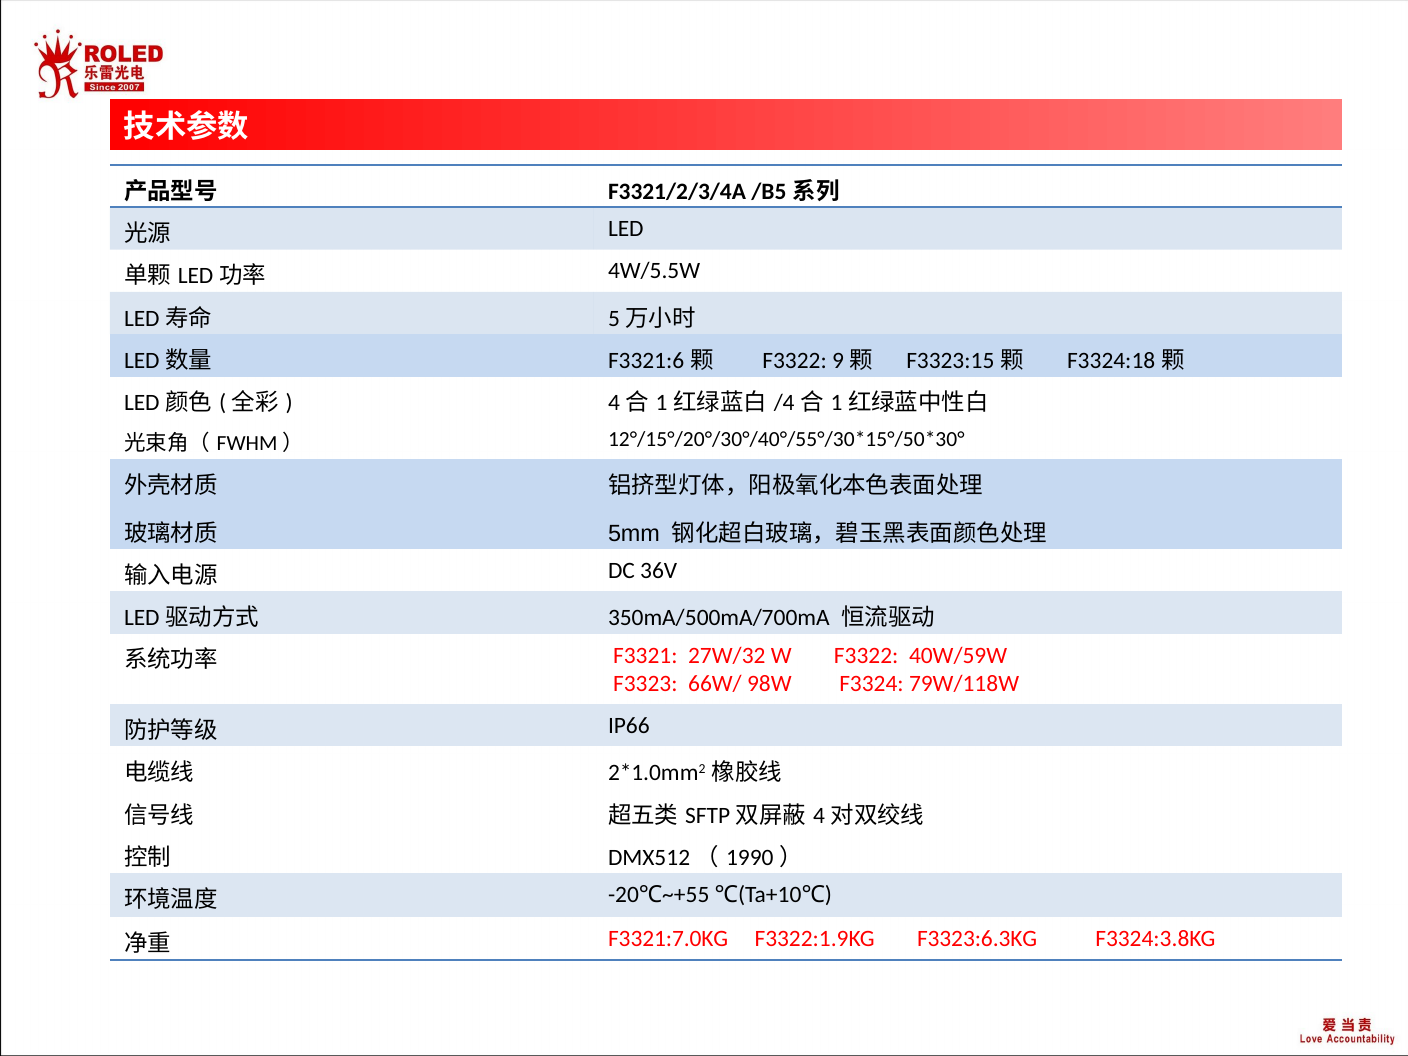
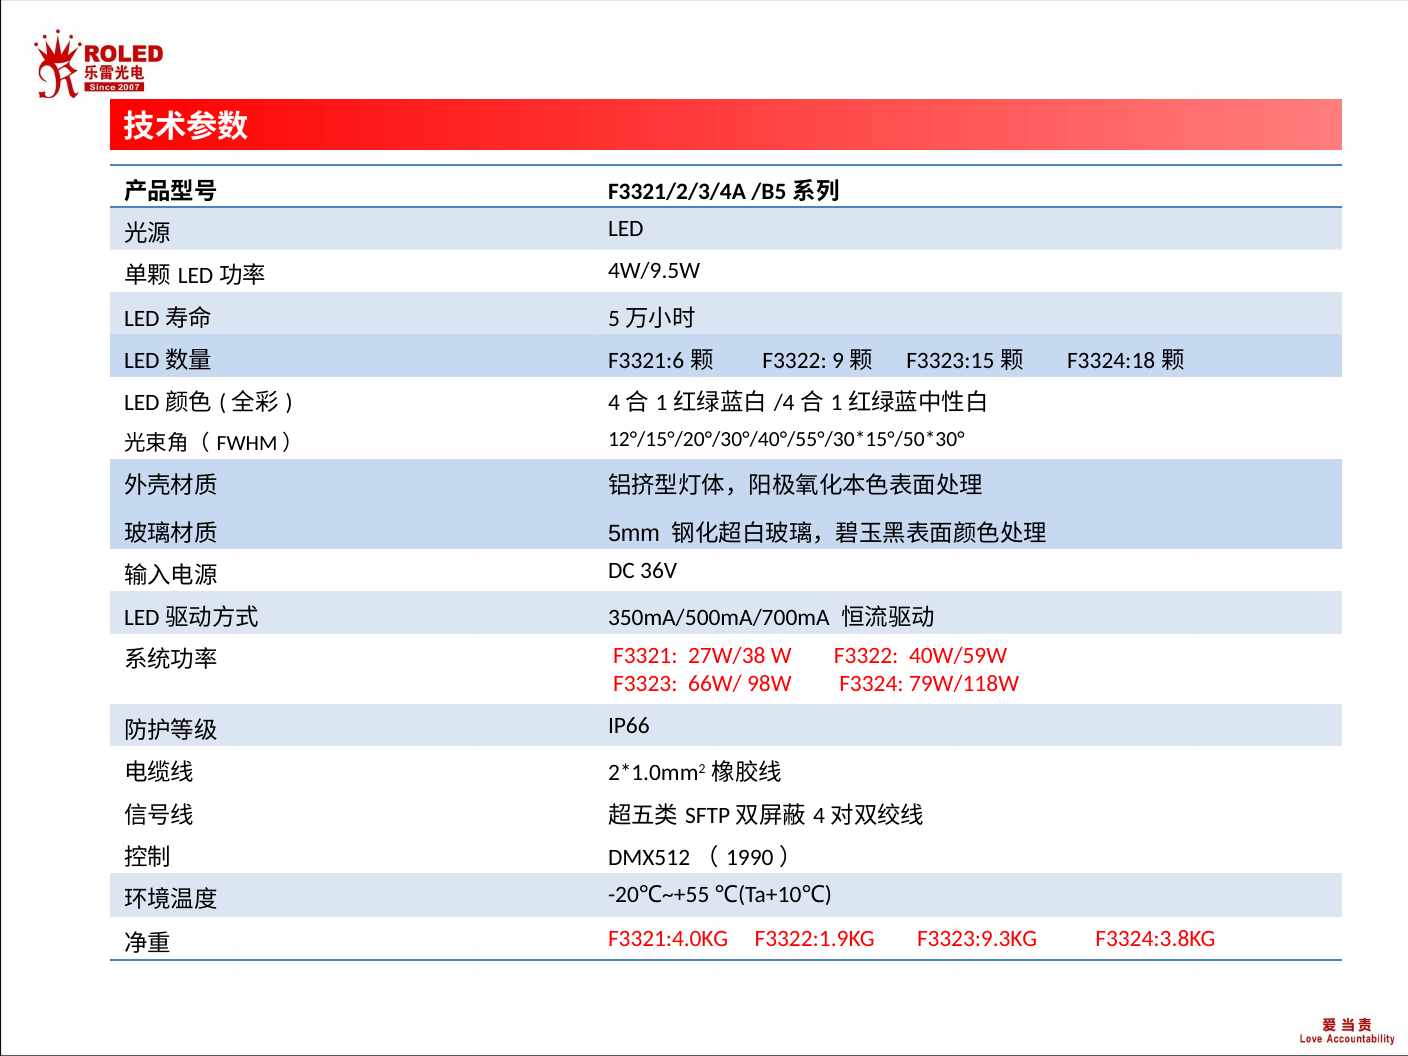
4W/5.5W: 4W/5.5W -> 4W/9.5W
27W/32: 27W/32 -> 27W/38
F3321:7.0KG: F3321:7.0KG -> F3321:4.0KG
F3323:6.3KG: F3323:6.3KG -> F3323:9.3KG
